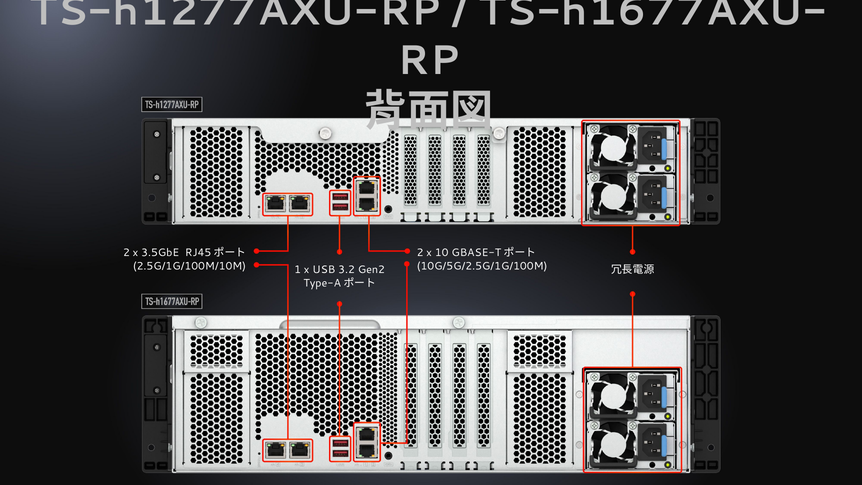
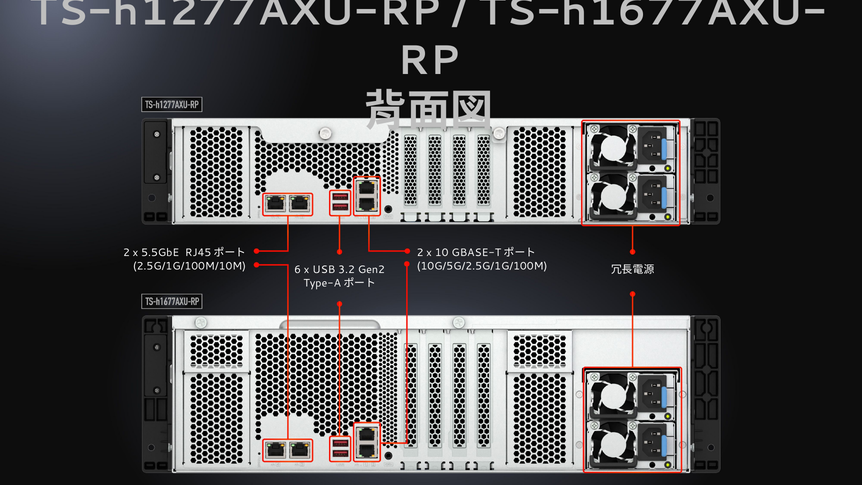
3.5GbE: 3.5GbE -> 5.5GbE
1: 1 -> 6
